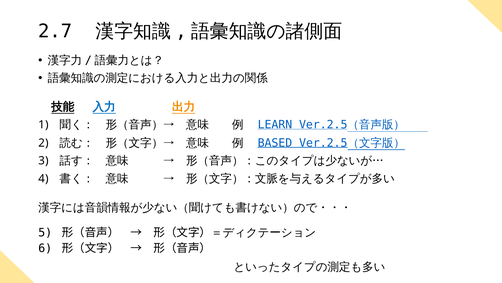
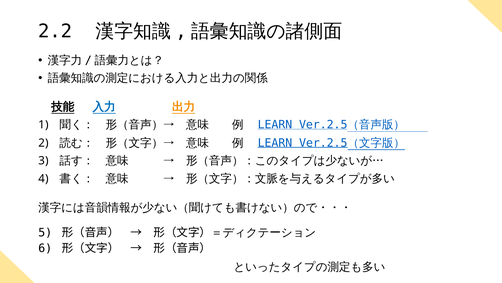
2.7: 2.7 -> 2.2
BASED at (275, 143): BASED -> LEARN
